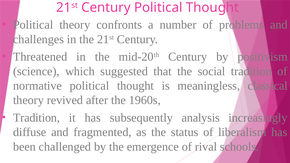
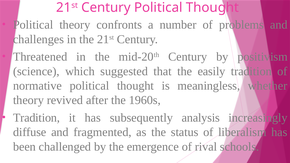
social: social -> easily
classical: classical -> whether
